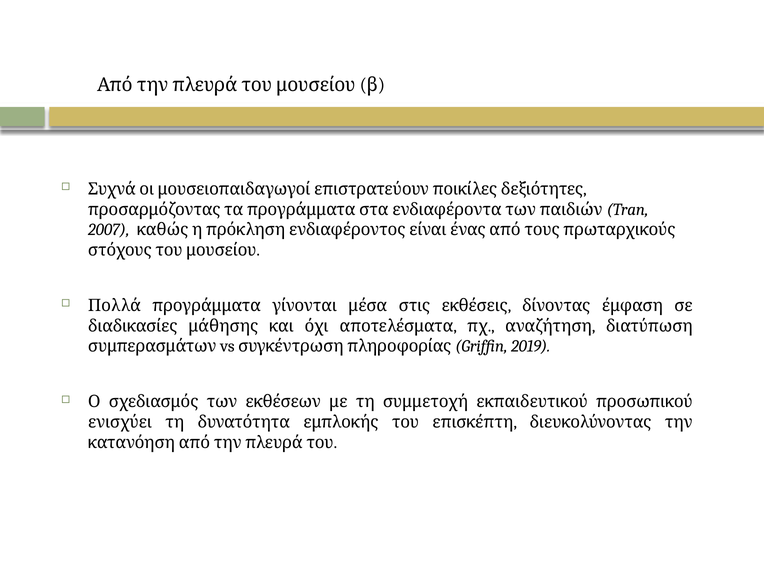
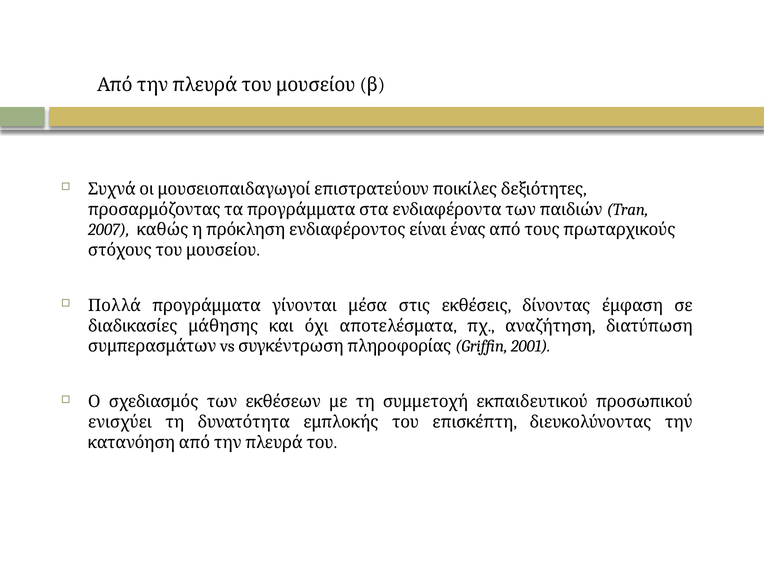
2019: 2019 -> 2001
